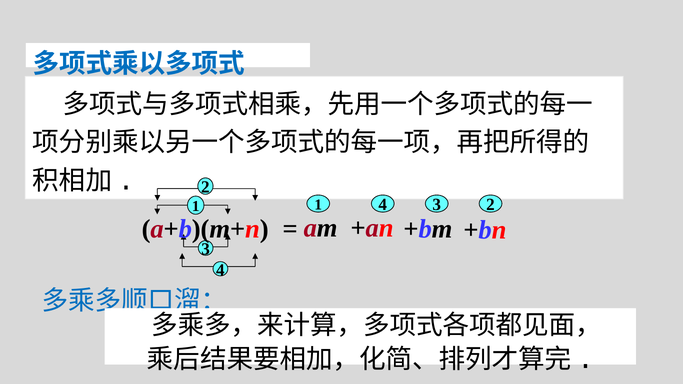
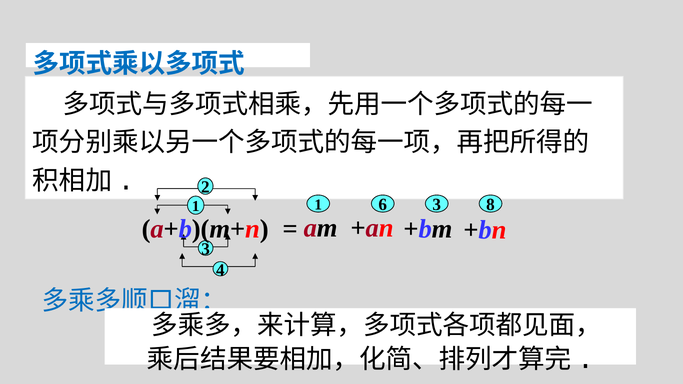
1 4: 4 -> 6
3 2: 2 -> 8
